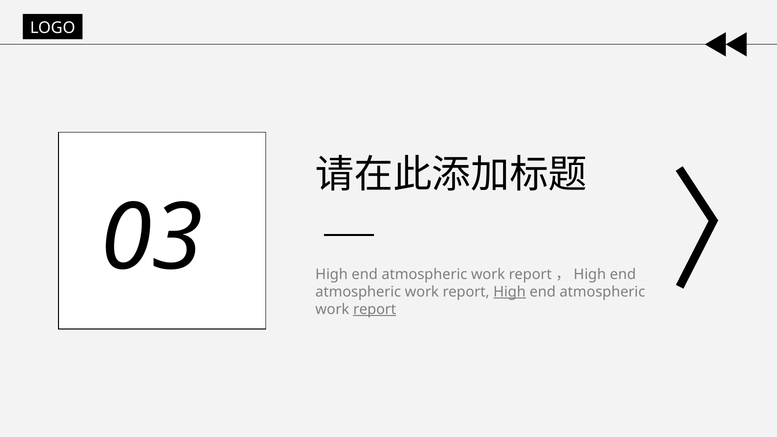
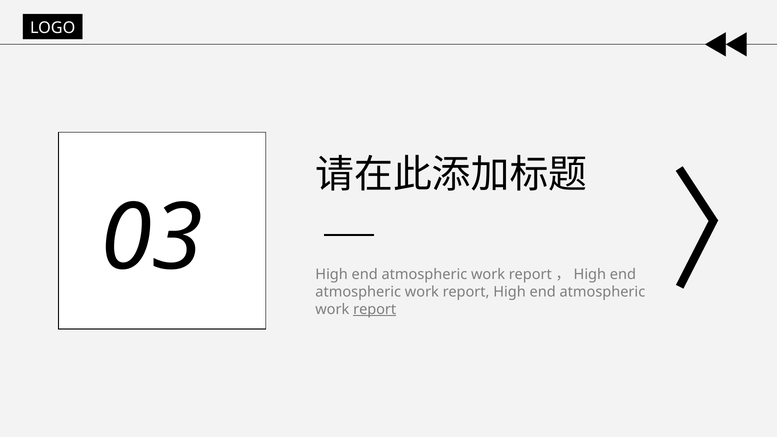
High at (510, 292) underline: present -> none
